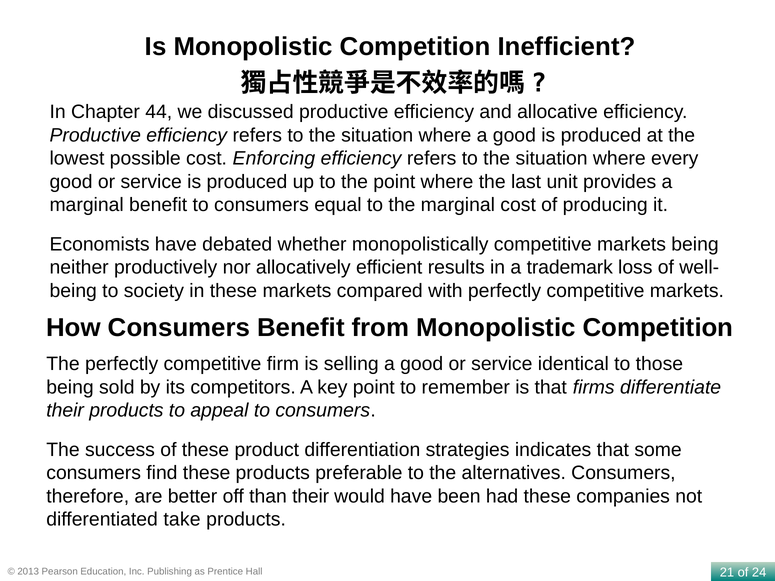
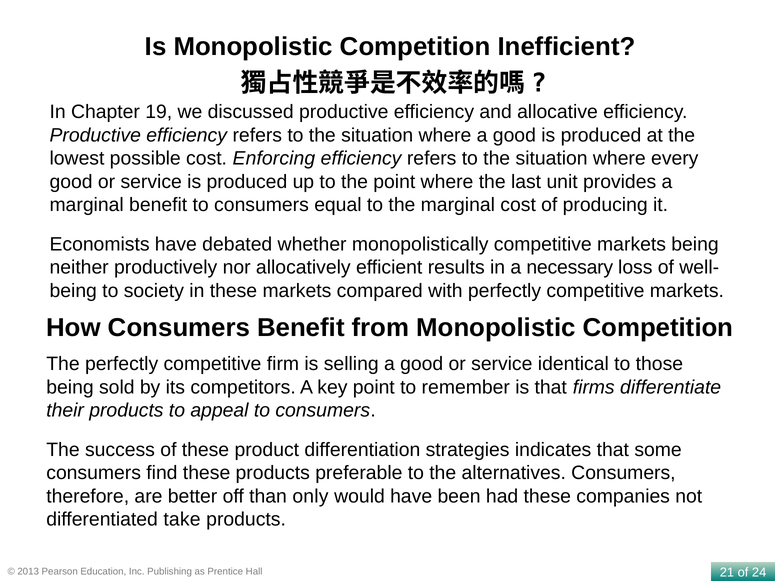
44: 44 -> 19
trademark: trademark -> necessary
than their: their -> only
